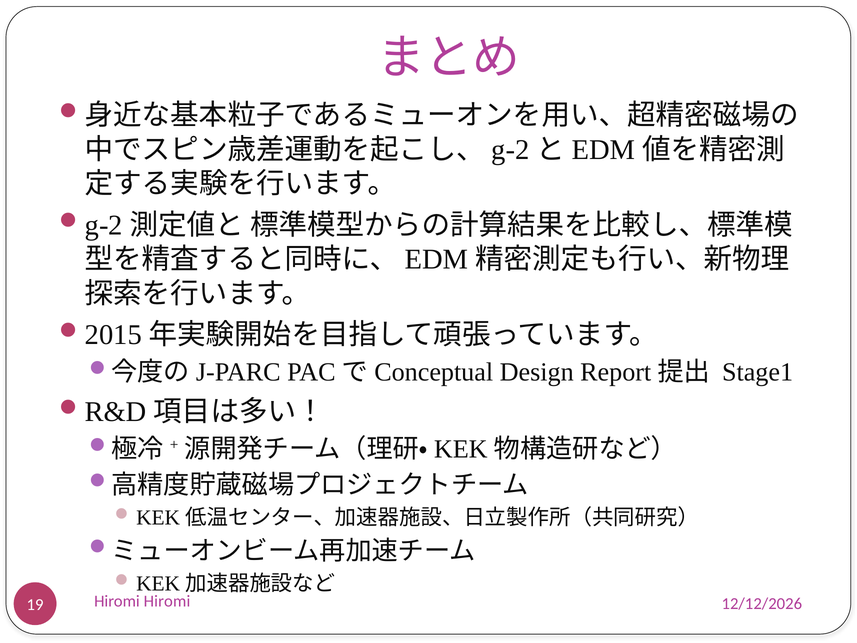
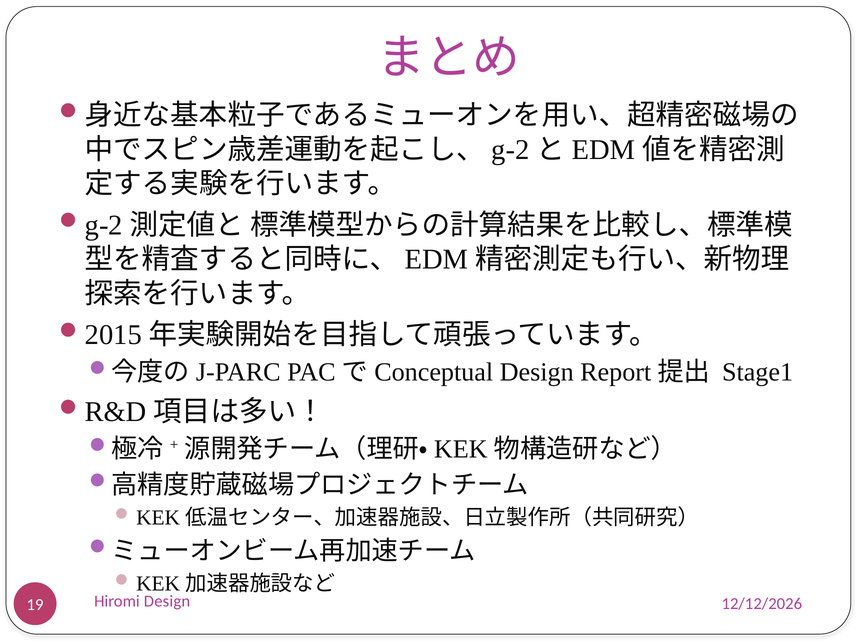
Hiromi Hiromi: Hiromi -> Design
